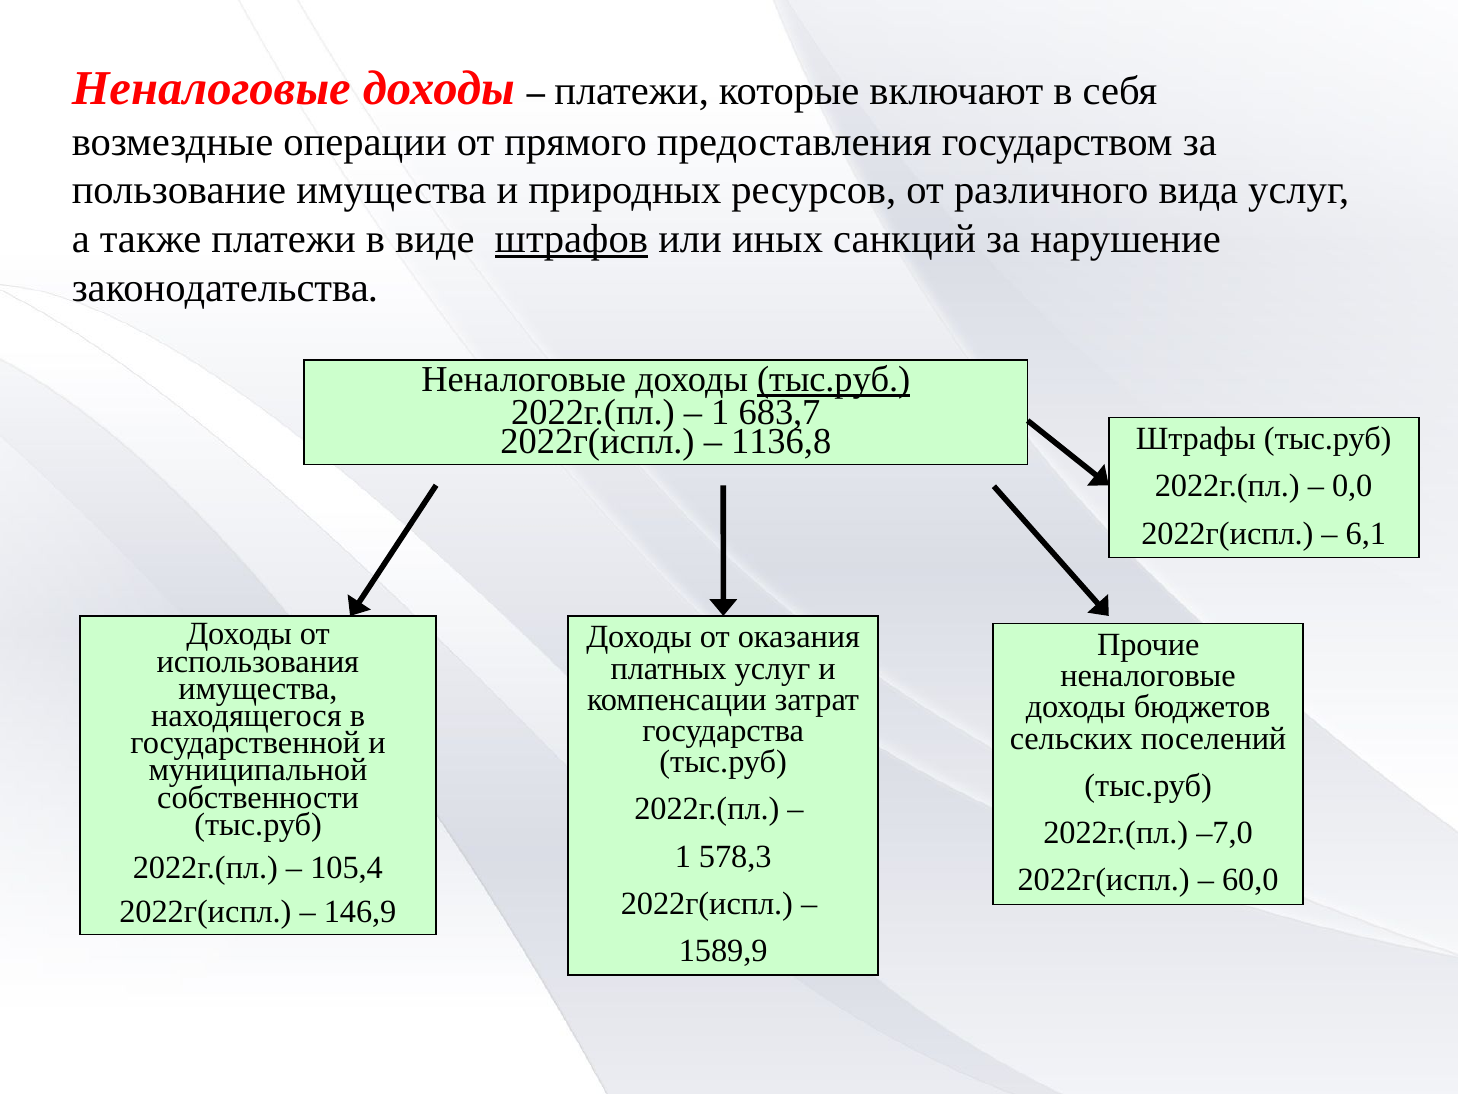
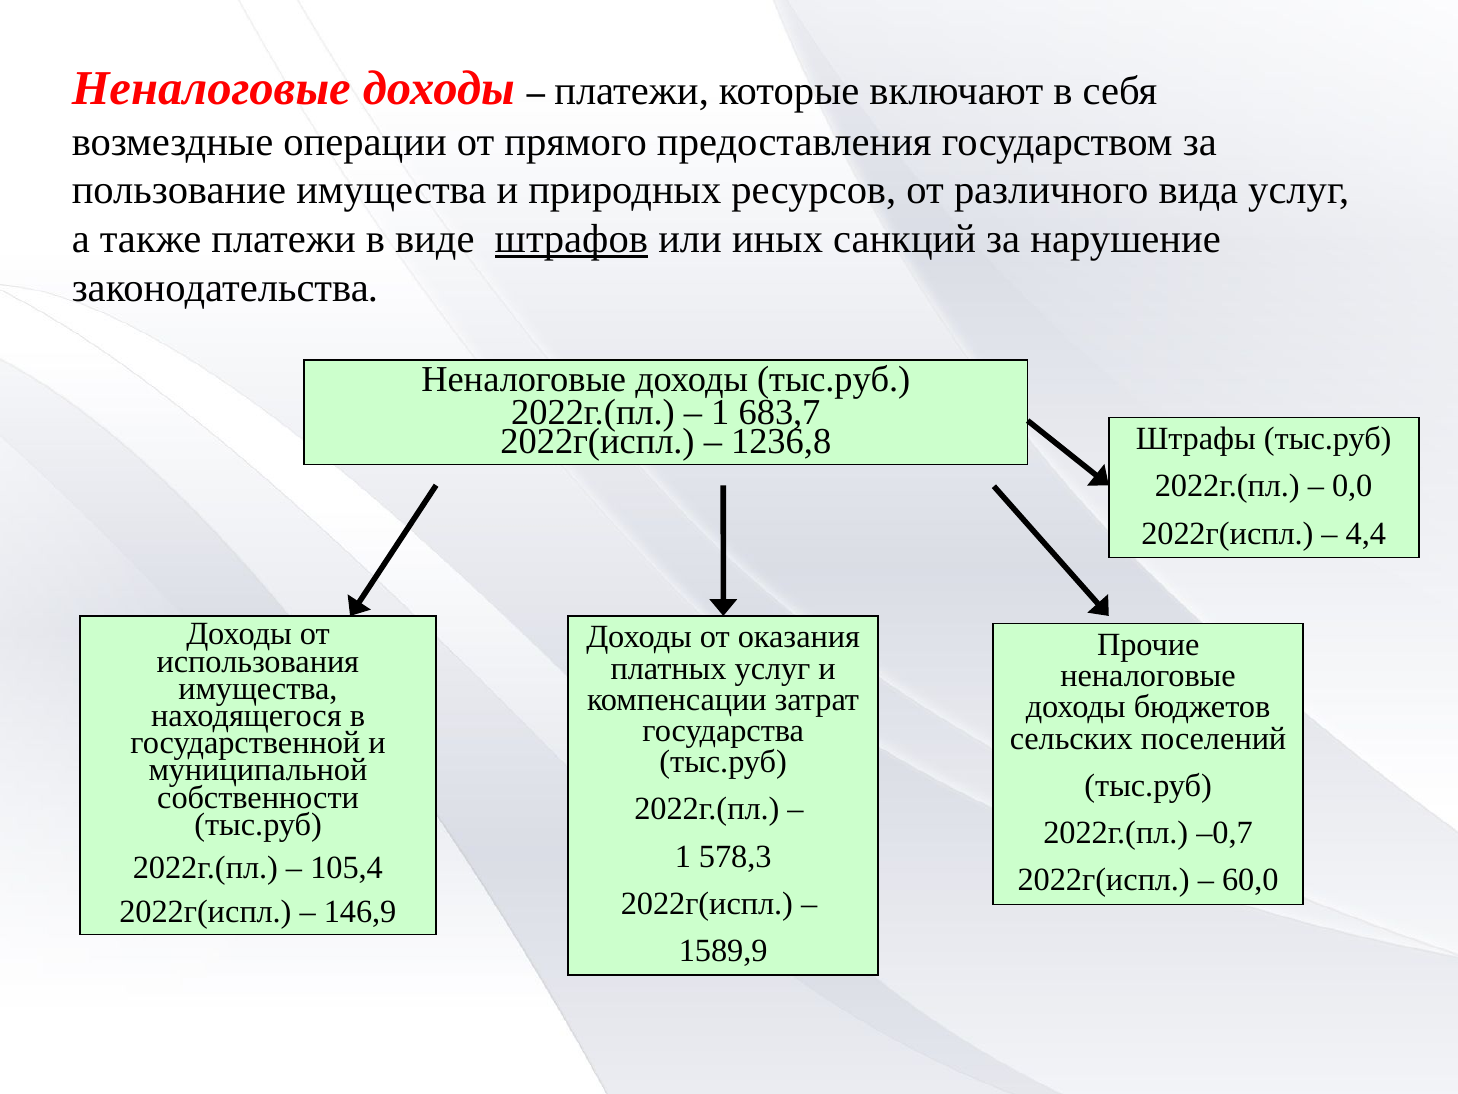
тыс.руб at (834, 380) underline: present -> none
1136,8: 1136,8 -> 1236,8
6,1: 6,1 -> 4,4
–7,0: –7,0 -> –0,7
